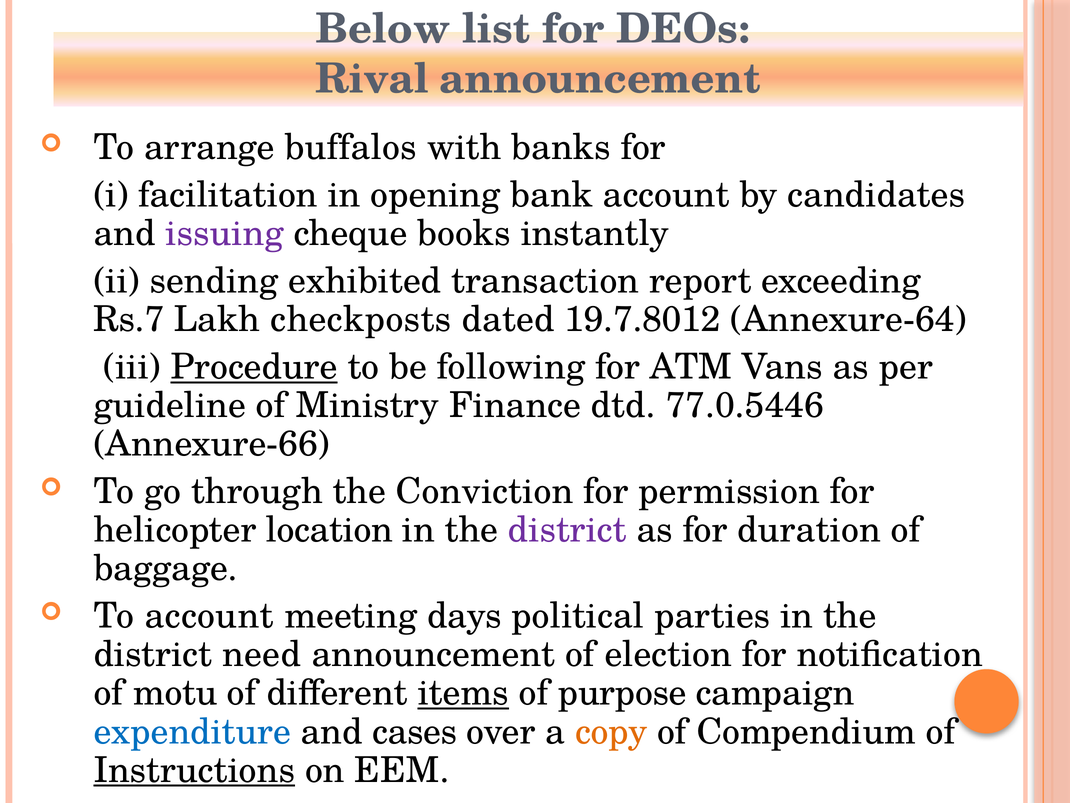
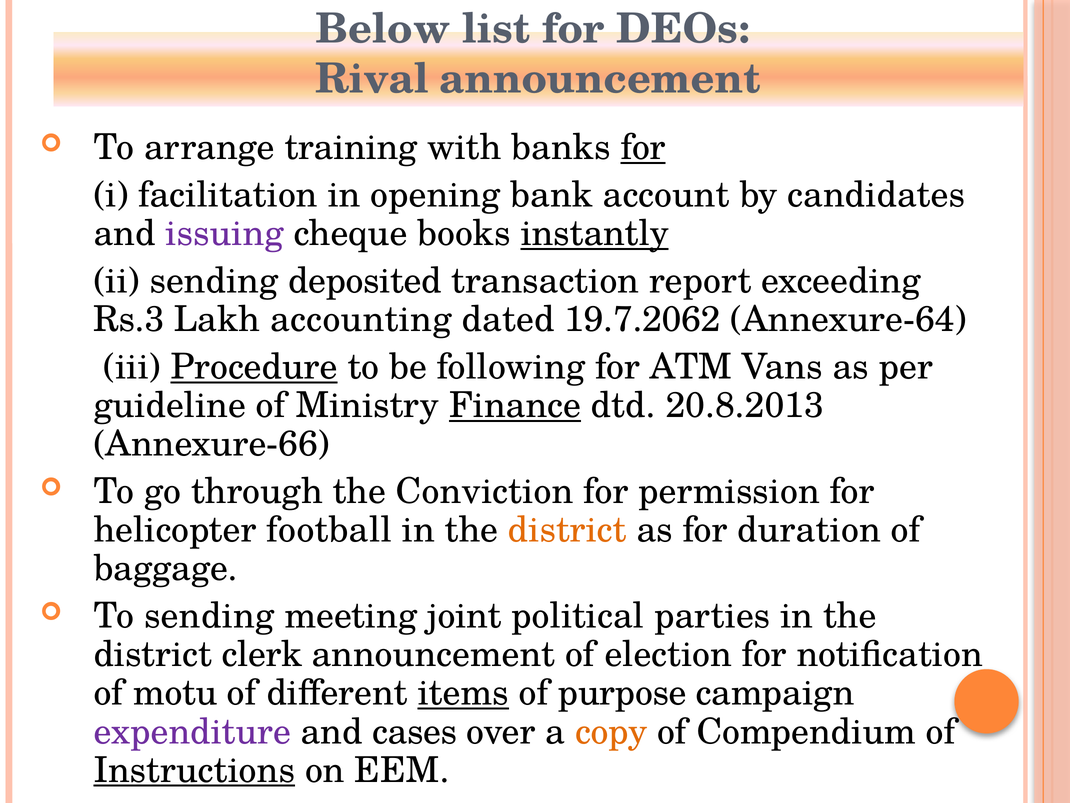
buffalos: buffalos -> training
for at (643, 148) underline: none -> present
instantly underline: none -> present
exhibited: exhibited -> deposited
Rs.7: Rs.7 -> Rs.3
checkposts: checkposts -> accounting
19.7.8012: 19.7.8012 -> 19.7.2062
Finance underline: none -> present
77.0.5446: 77.0.5446 -> 20.8.2013
location: location -> football
district at (567, 530) colour: purple -> orange
To account: account -> sending
days: days -> joint
need: need -> clerk
expenditure colour: blue -> purple
